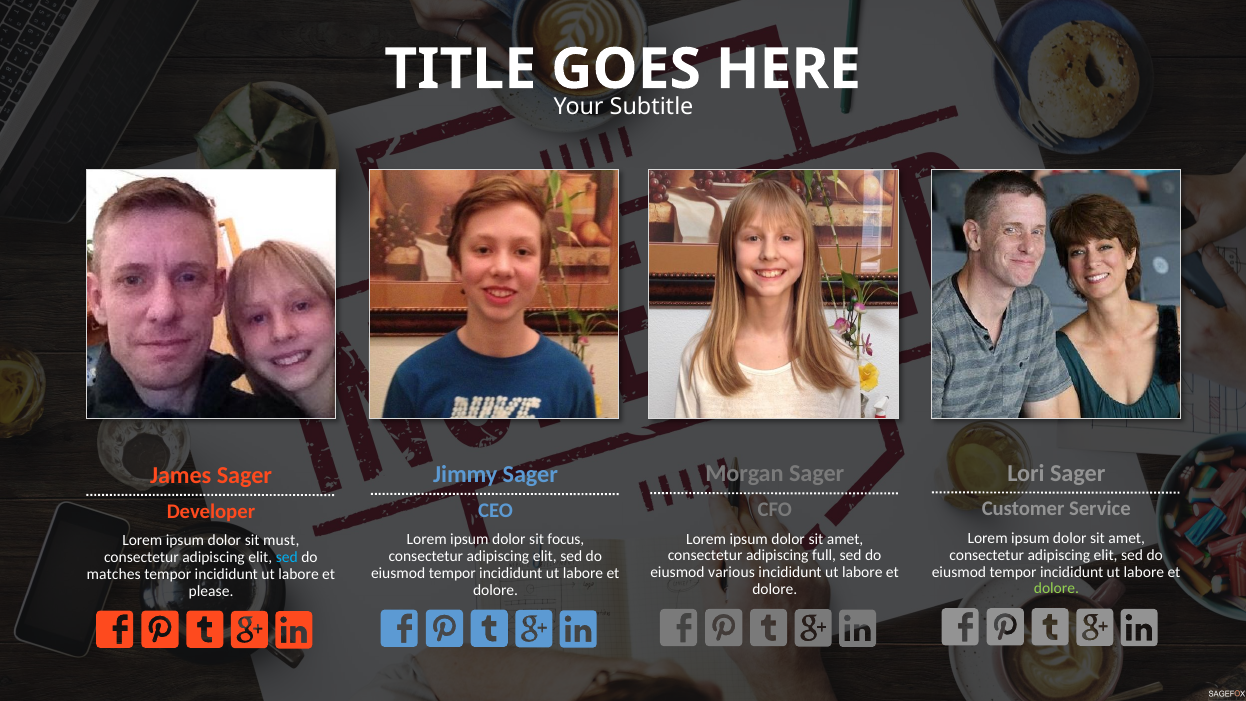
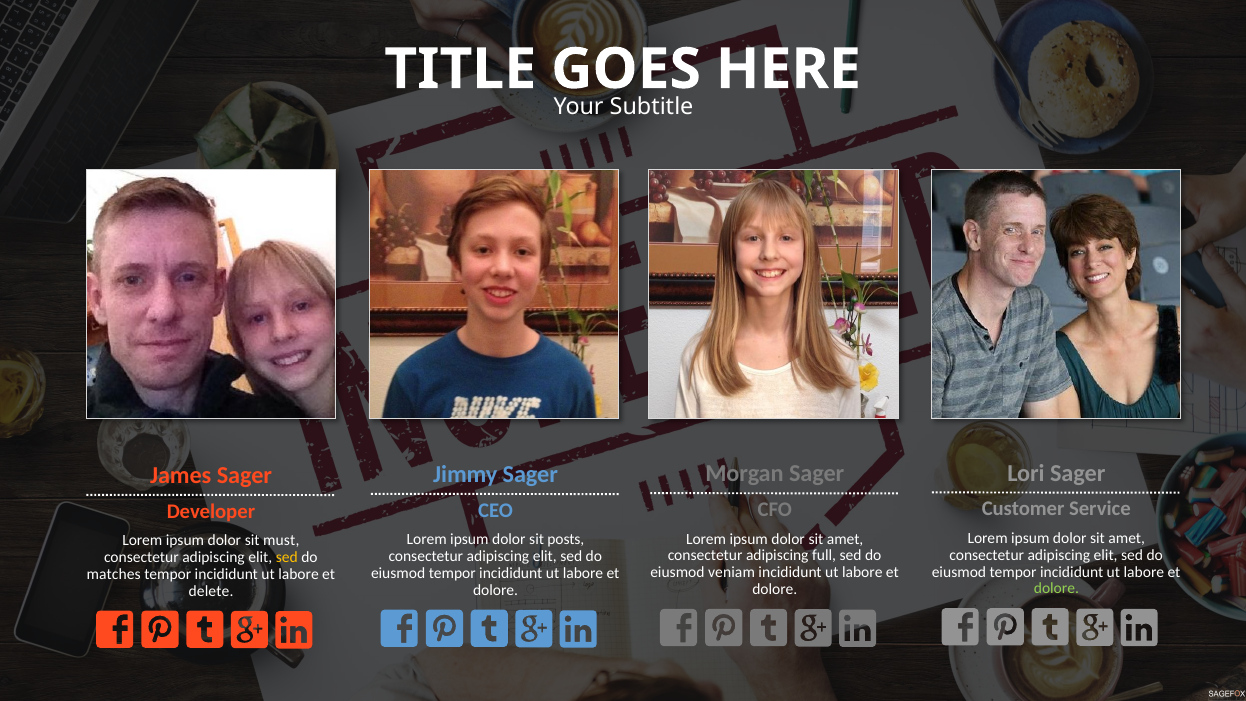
focus: focus -> posts
sed at (287, 557) colour: light blue -> yellow
various: various -> veniam
please: please -> delete
